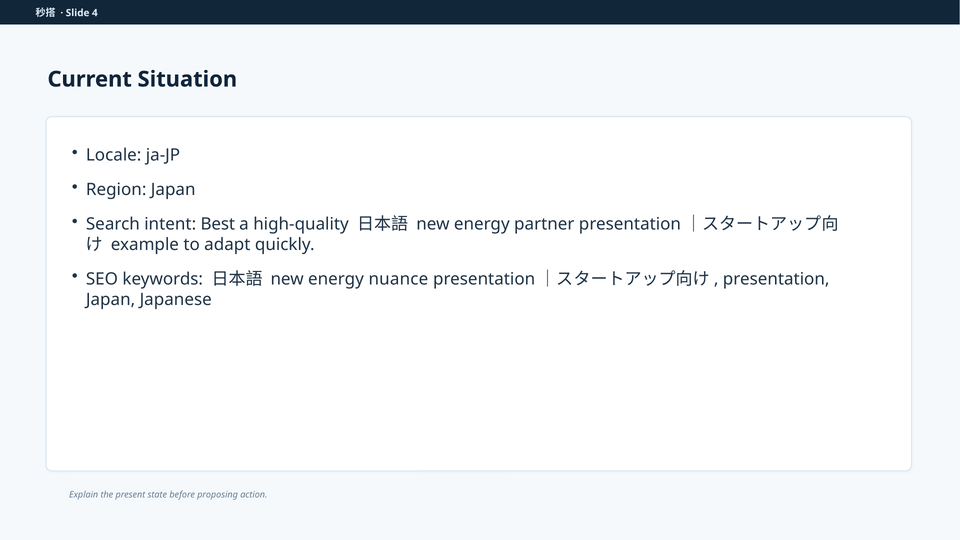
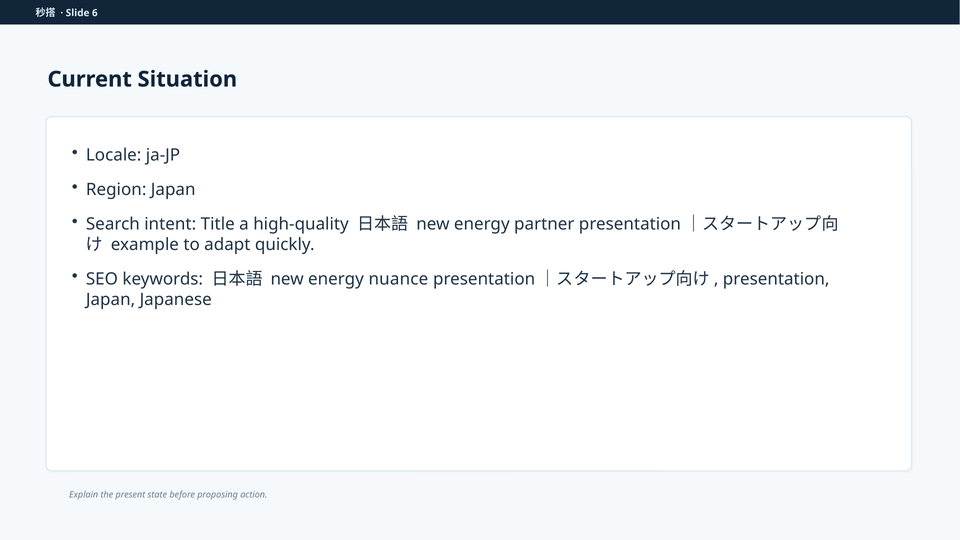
4: 4 -> 6
Best: Best -> Title
